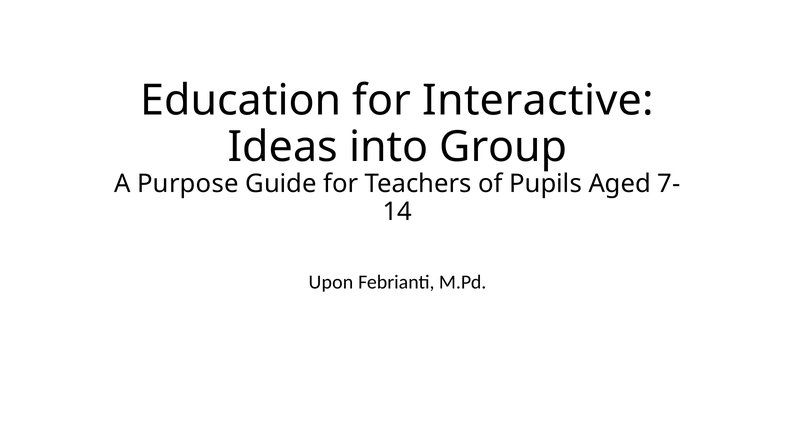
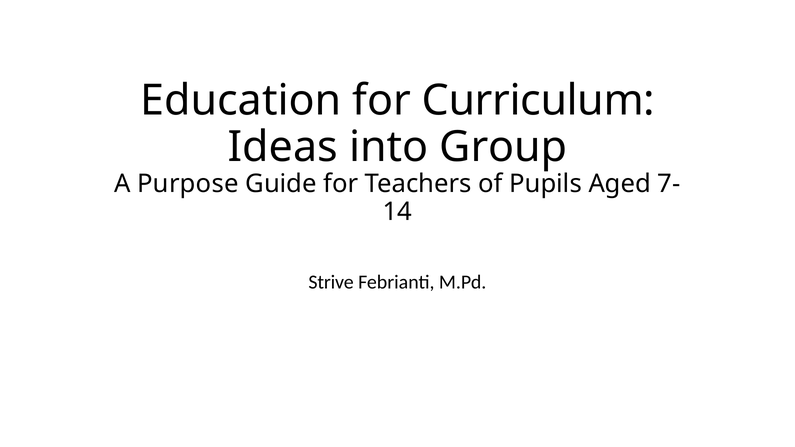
Interactive: Interactive -> Curriculum
Upon: Upon -> Strive
